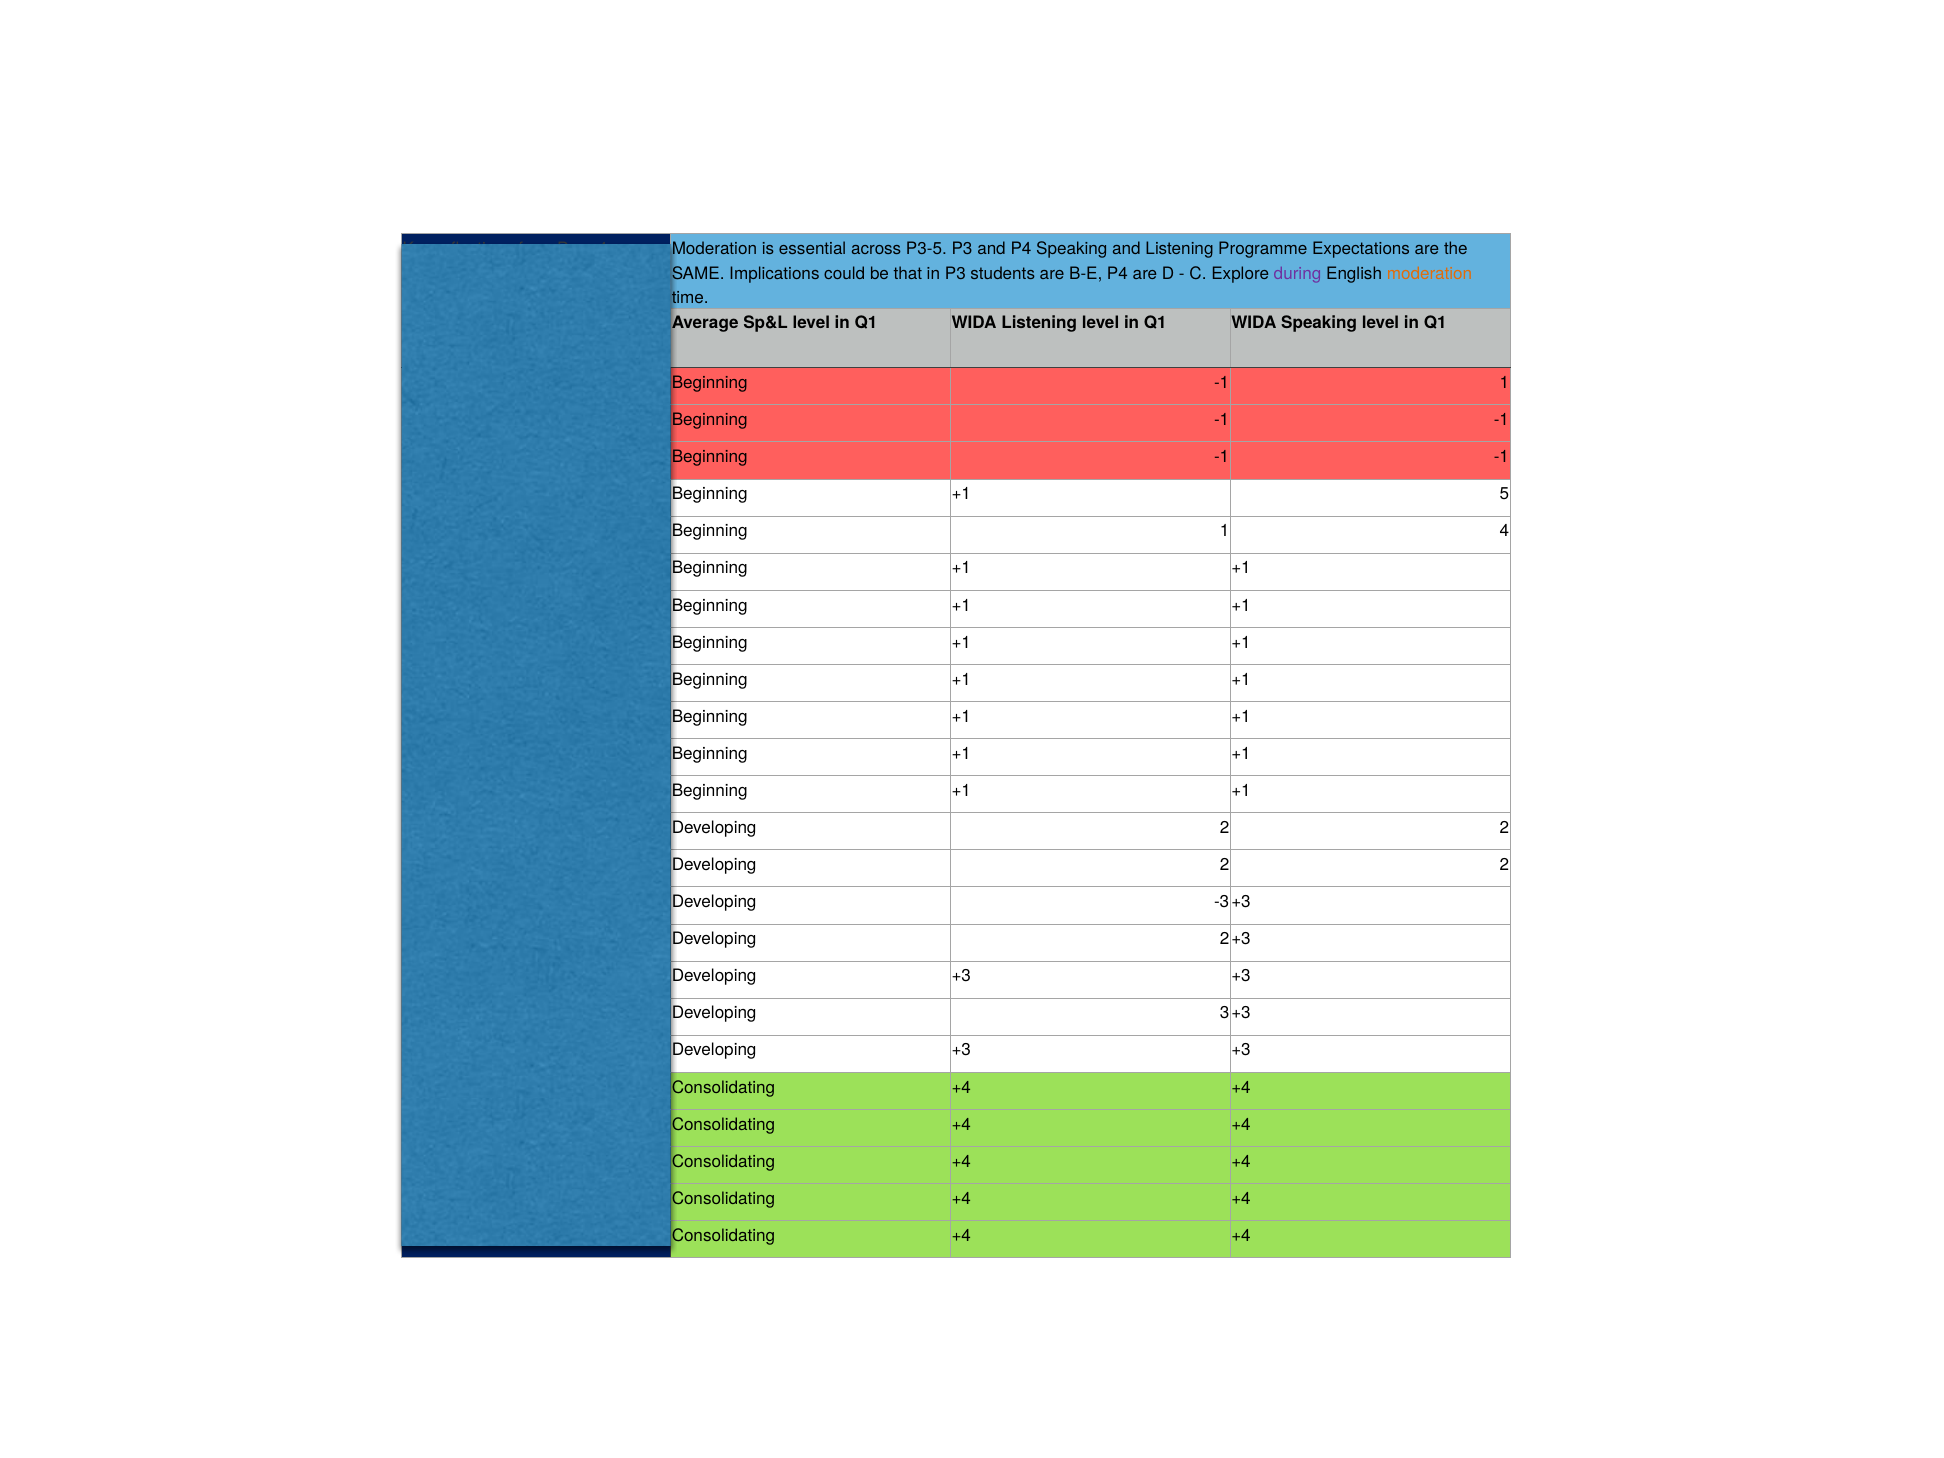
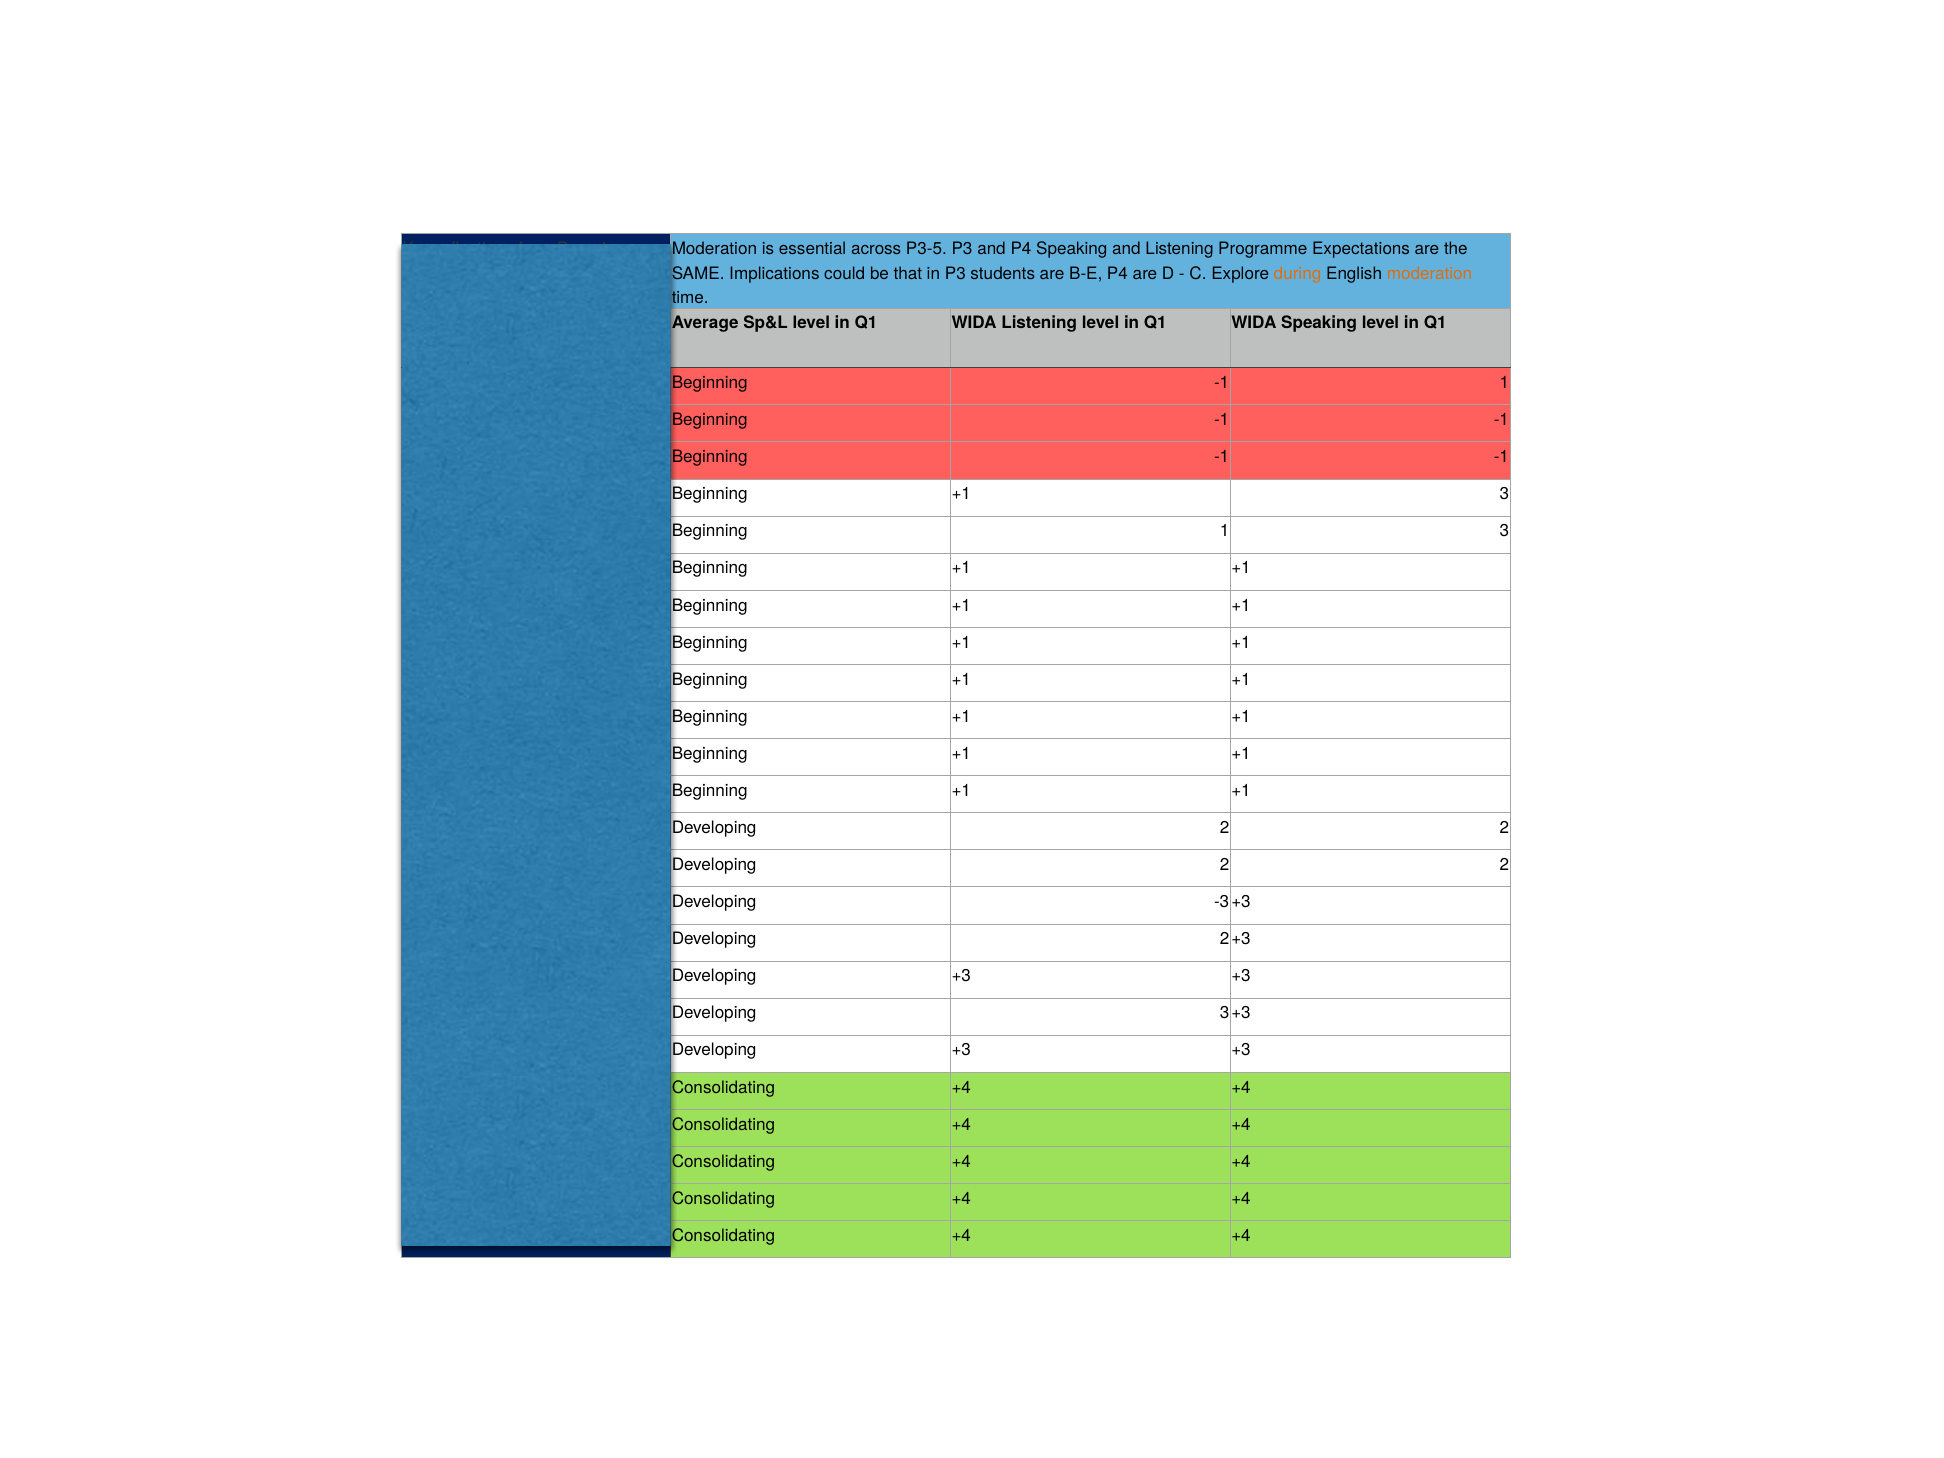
during colour: purple -> orange
5 at (1504, 494): 5 -> 3
4 at (1504, 531): 4 -> 3
